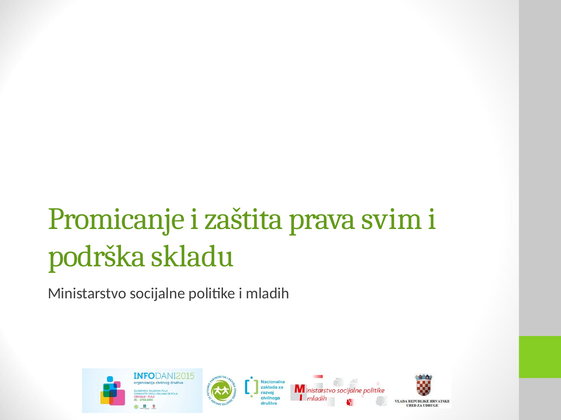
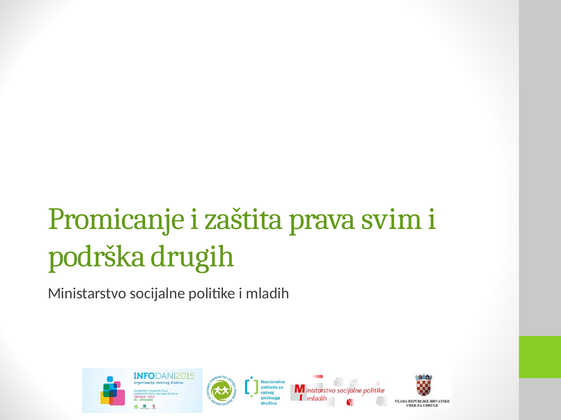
skladu: skladu -> drugih
